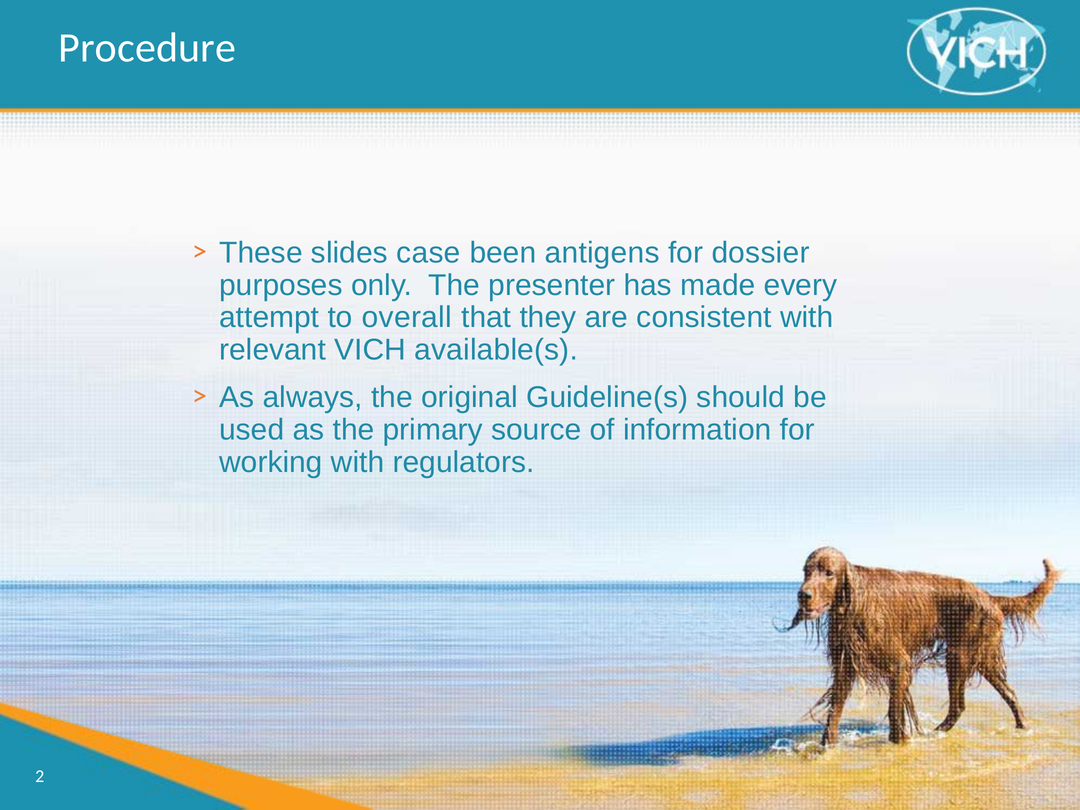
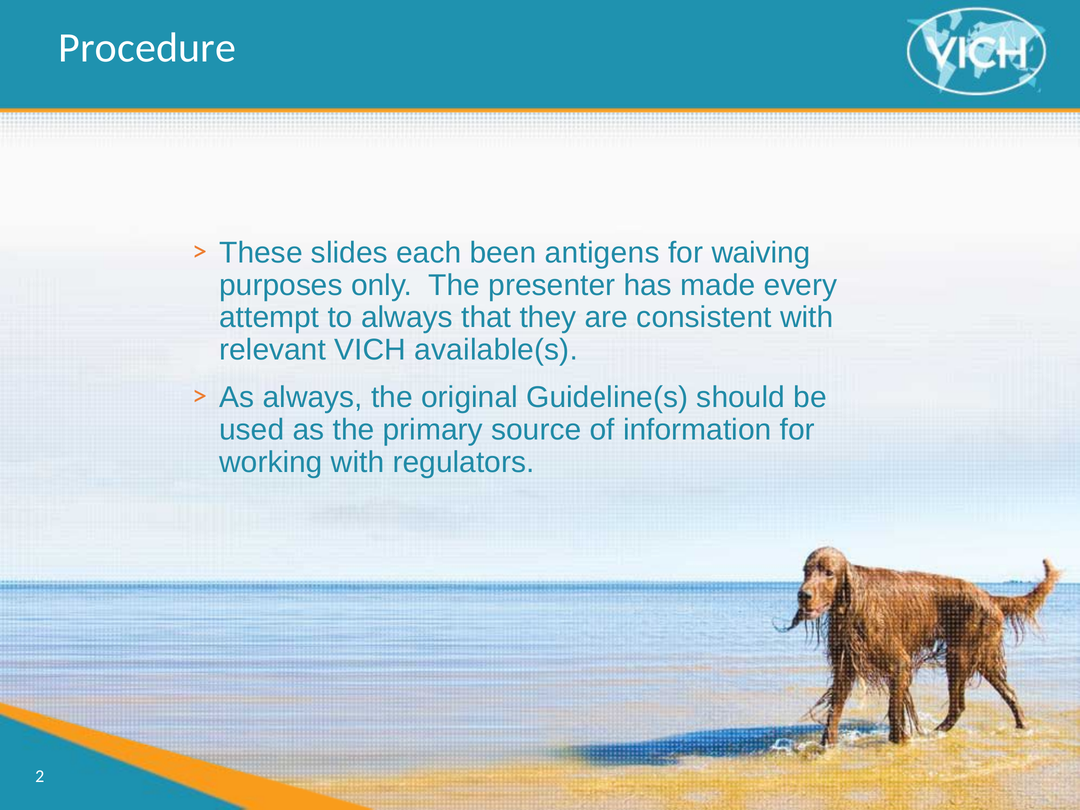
case: case -> each
dossier: dossier -> waiving
to overall: overall -> always
